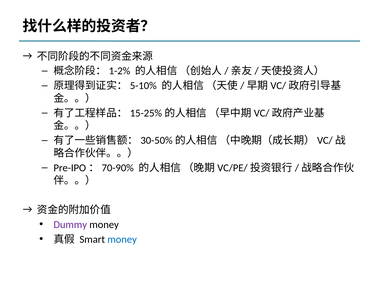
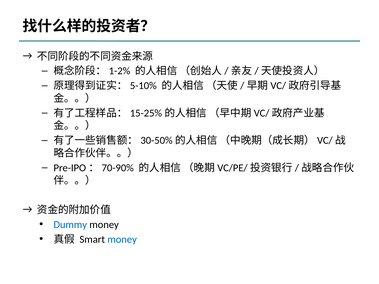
Dummy colour: purple -> blue
